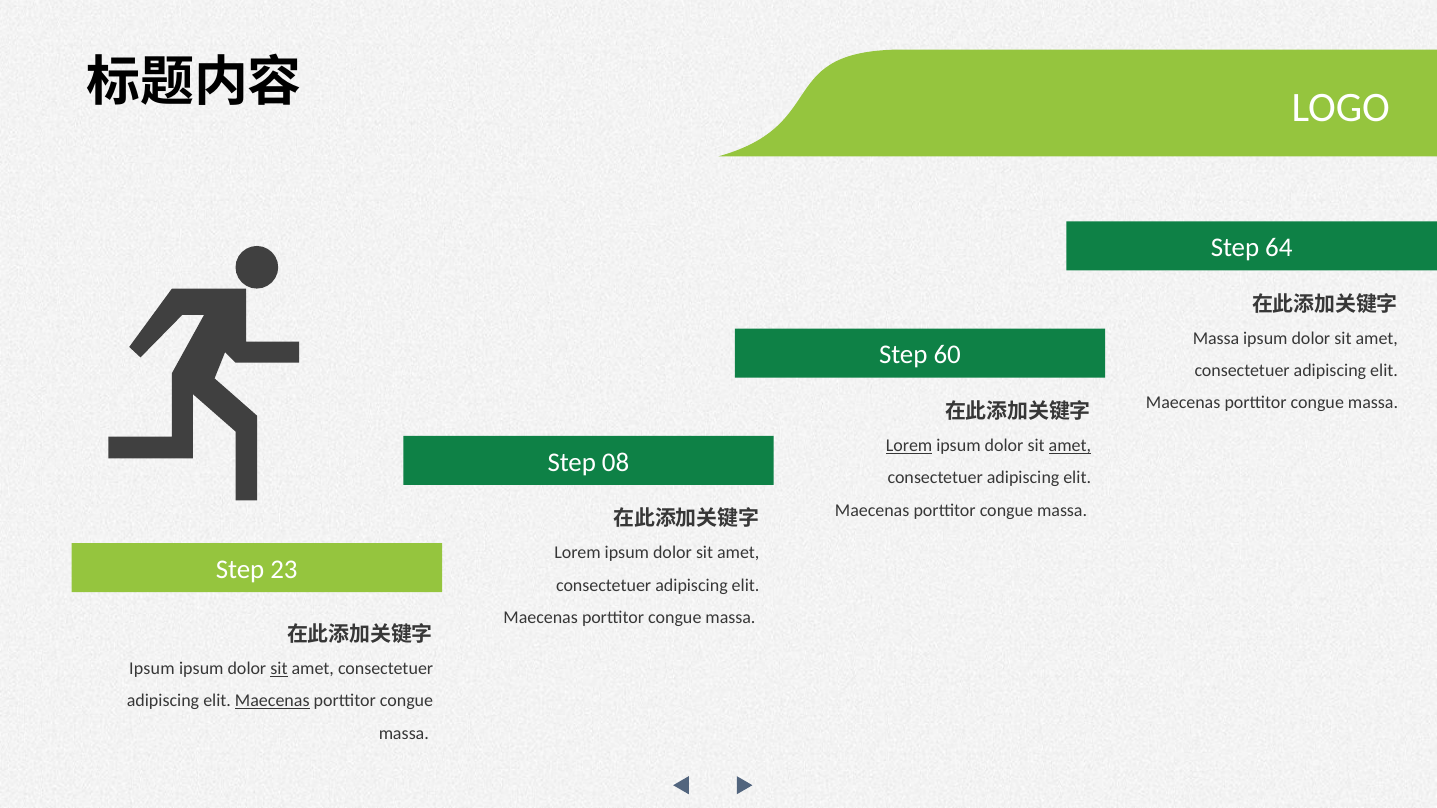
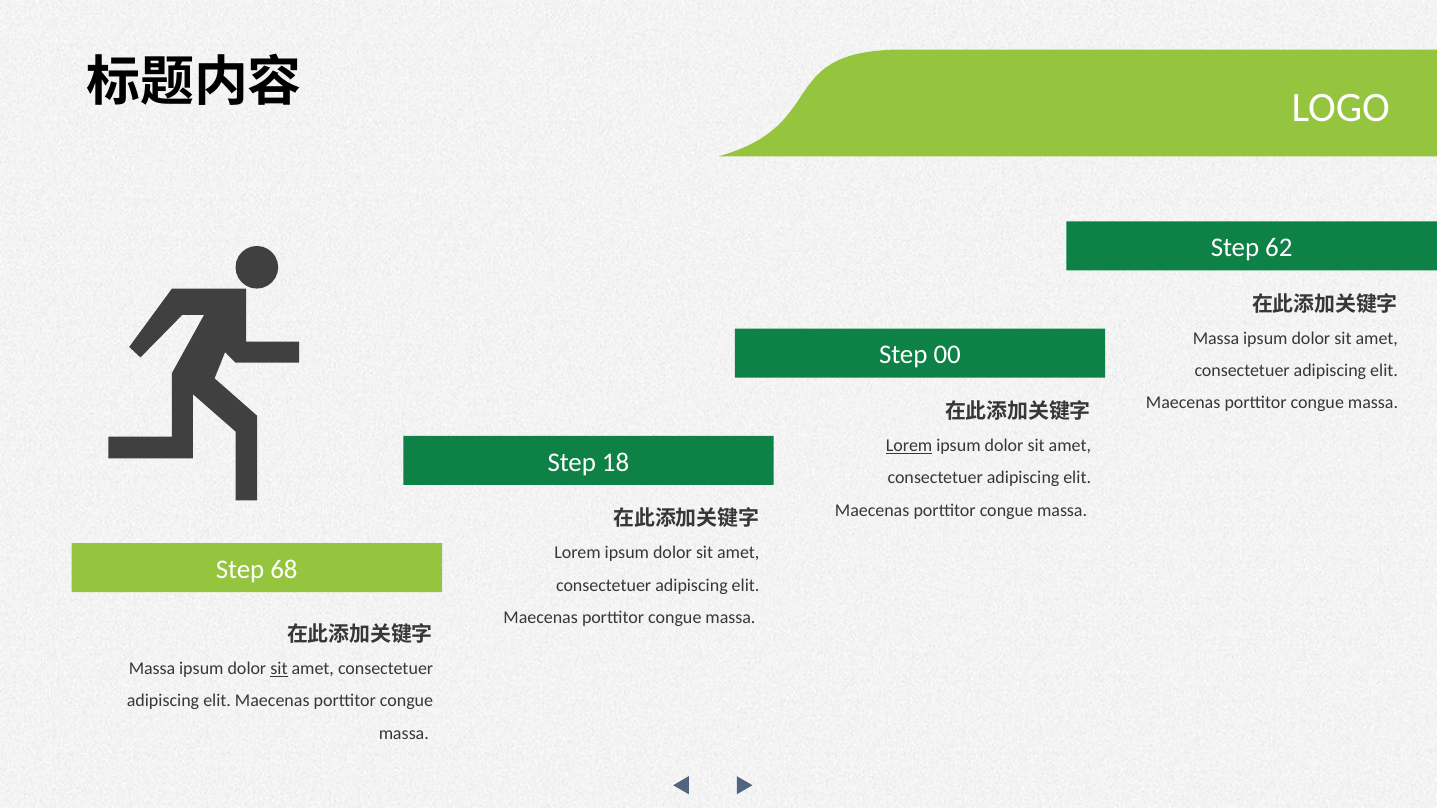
64: 64 -> 62
60: 60 -> 00
amet at (1070, 446) underline: present -> none
08: 08 -> 18
23: 23 -> 68
Ipsum at (152, 669): Ipsum -> Massa
Maecenas at (272, 701) underline: present -> none
